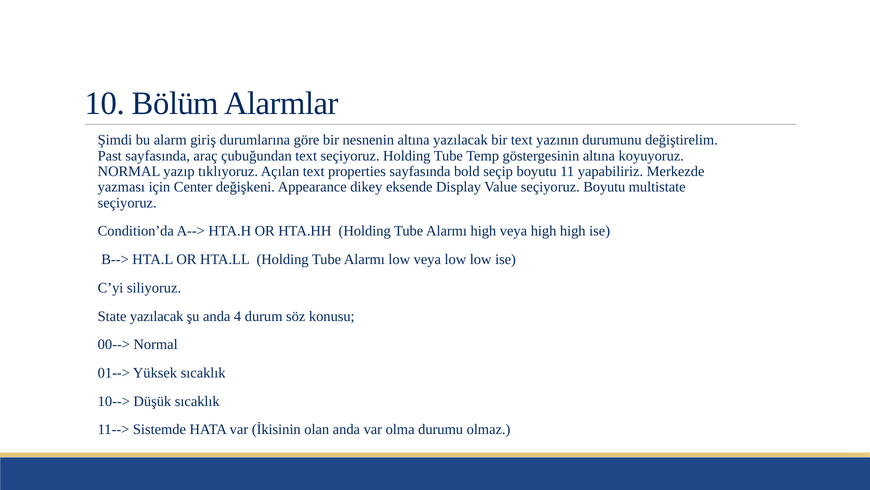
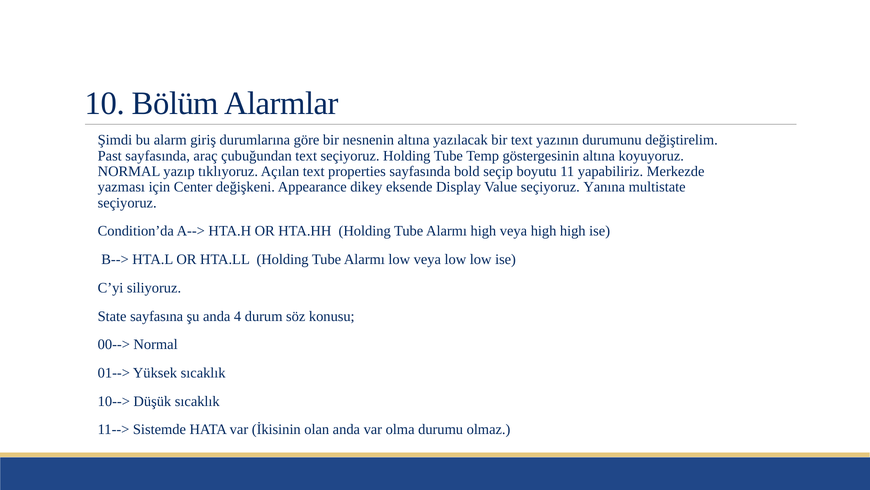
seçiyoruz Boyutu: Boyutu -> Yanına
State yazılacak: yazılacak -> sayfasına
